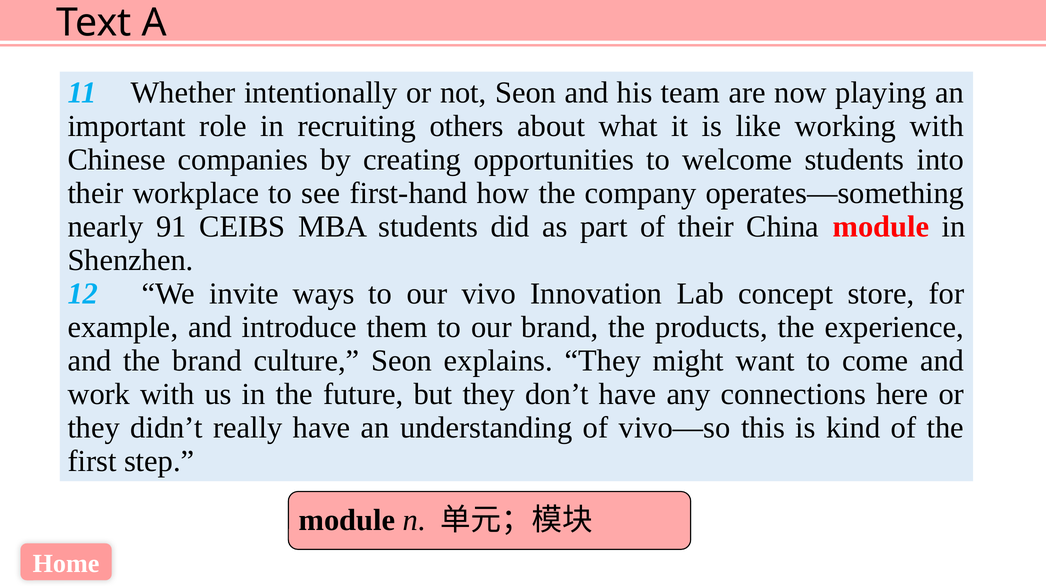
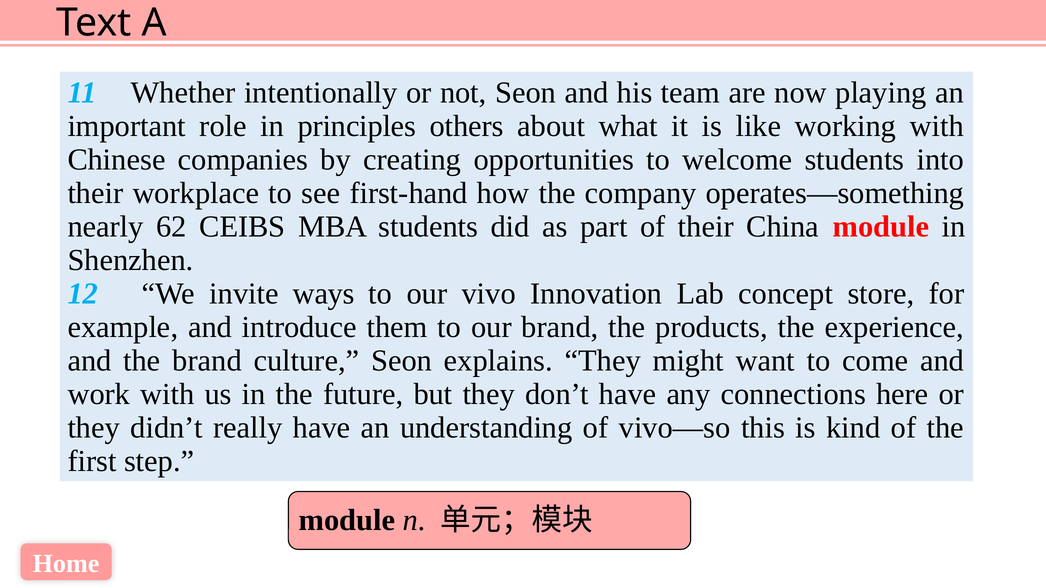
recruiting: recruiting -> principles
91: 91 -> 62
